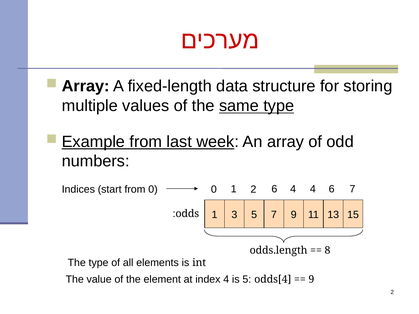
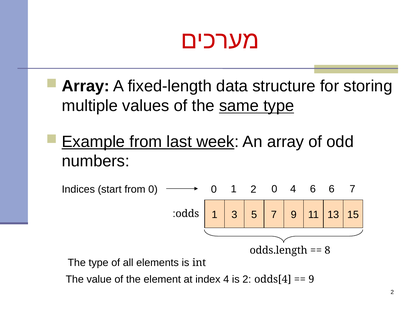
2 6: 6 -> 0
4 4: 4 -> 6
is 5: 5 -> 2
